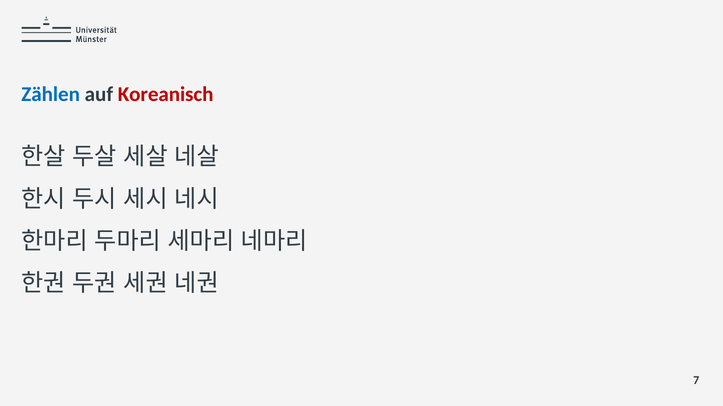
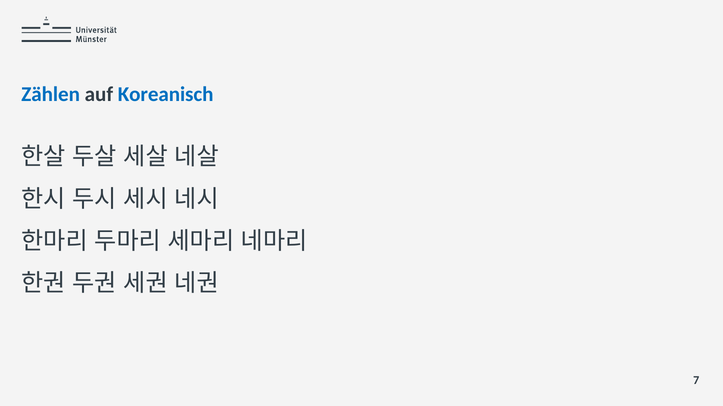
Koreanisch colour: red -> blue
